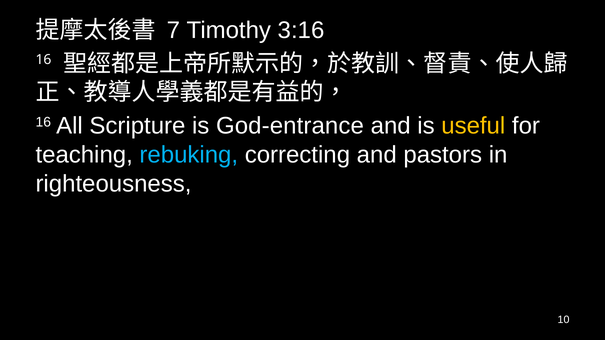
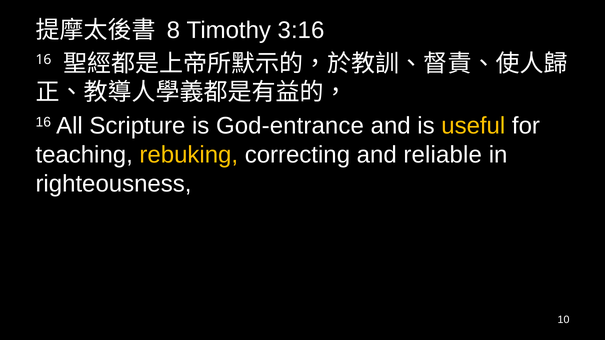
7: 7 -> 8
rebuking colour: light blue -> yellow
pastors: pastors -> reliable
